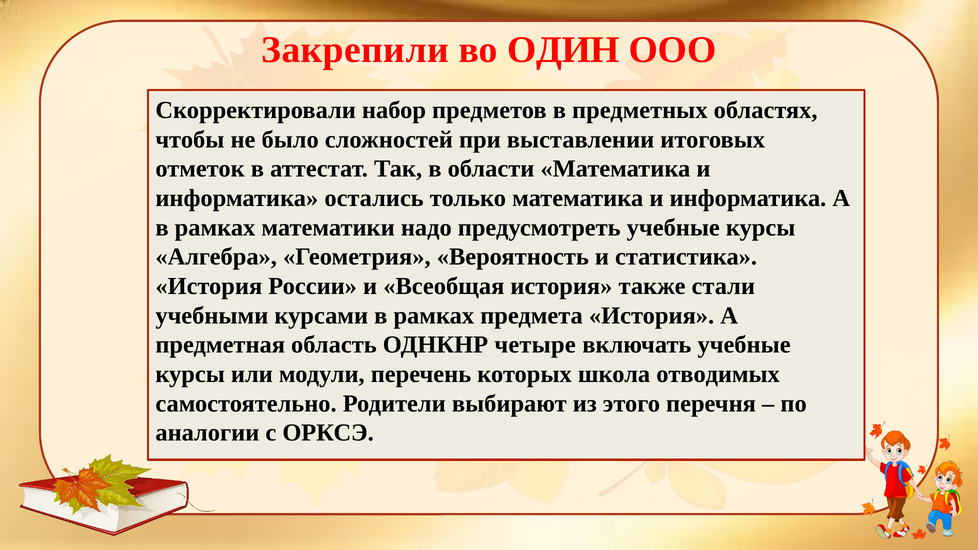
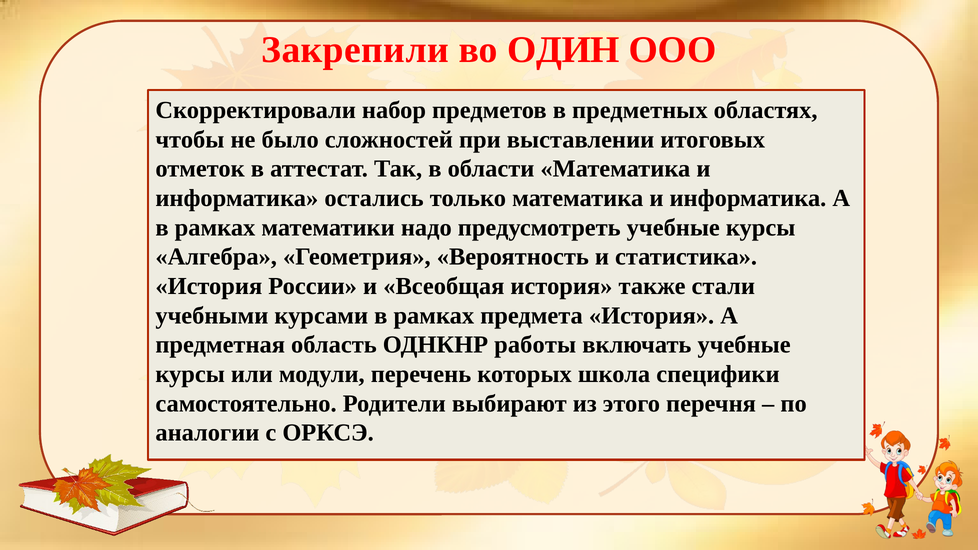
четыре: четыре -> работы
отводимых: отводимых -> специфики
